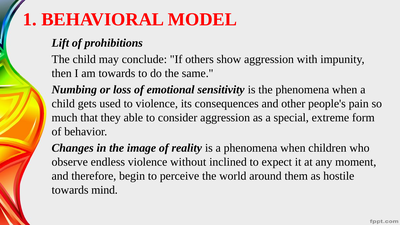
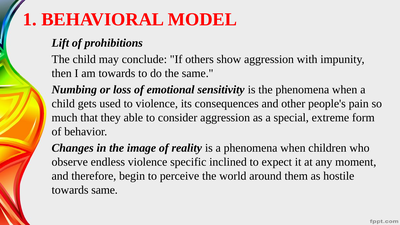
without: without -> specific
towards mind: mind -> same
